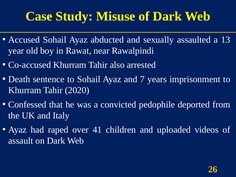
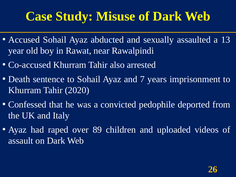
41: 41 -> 89
